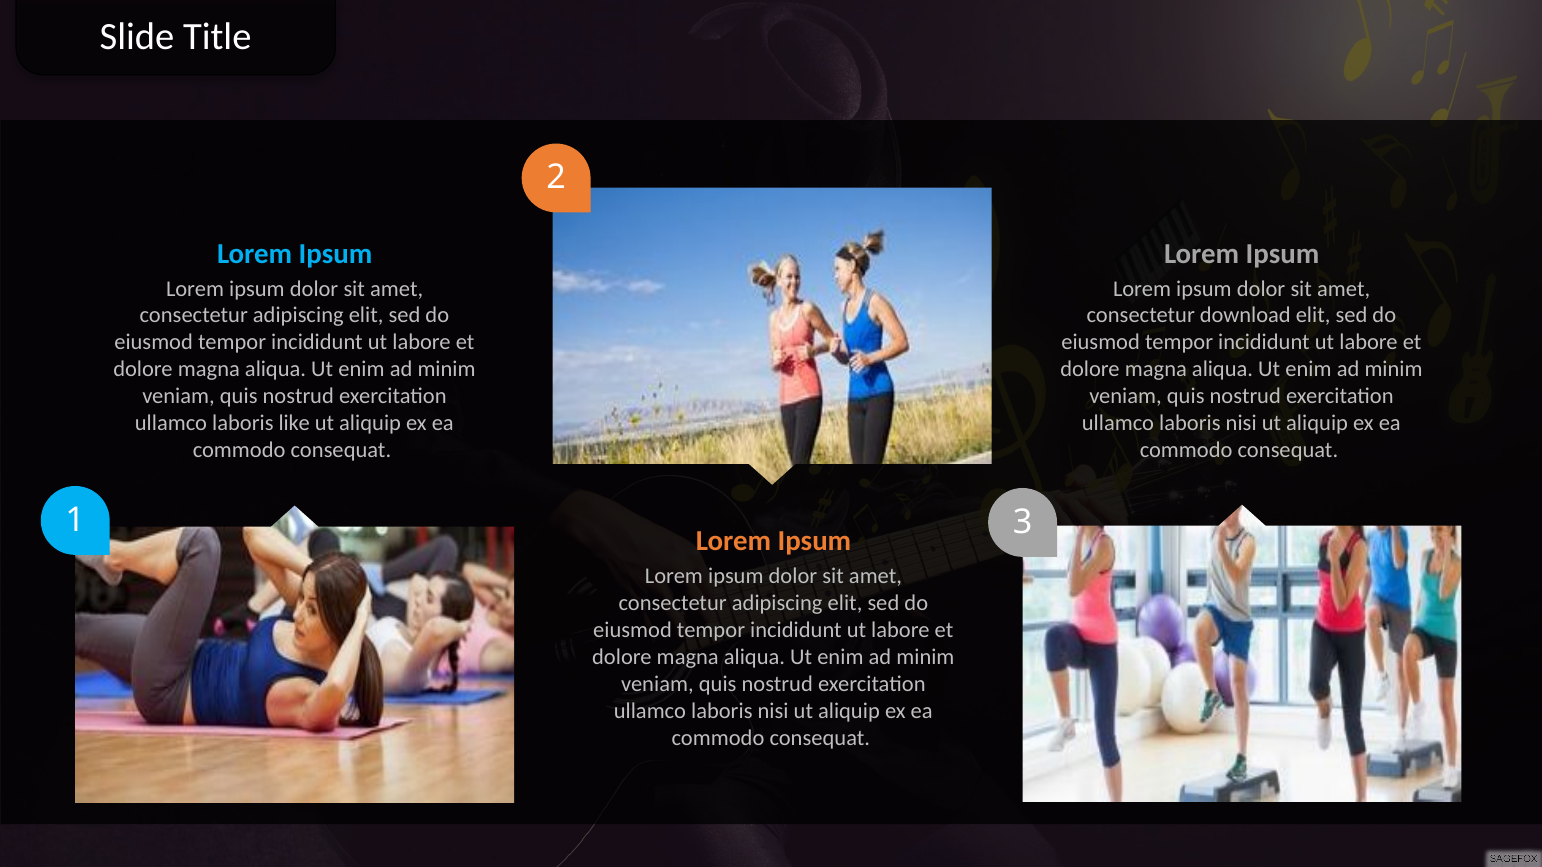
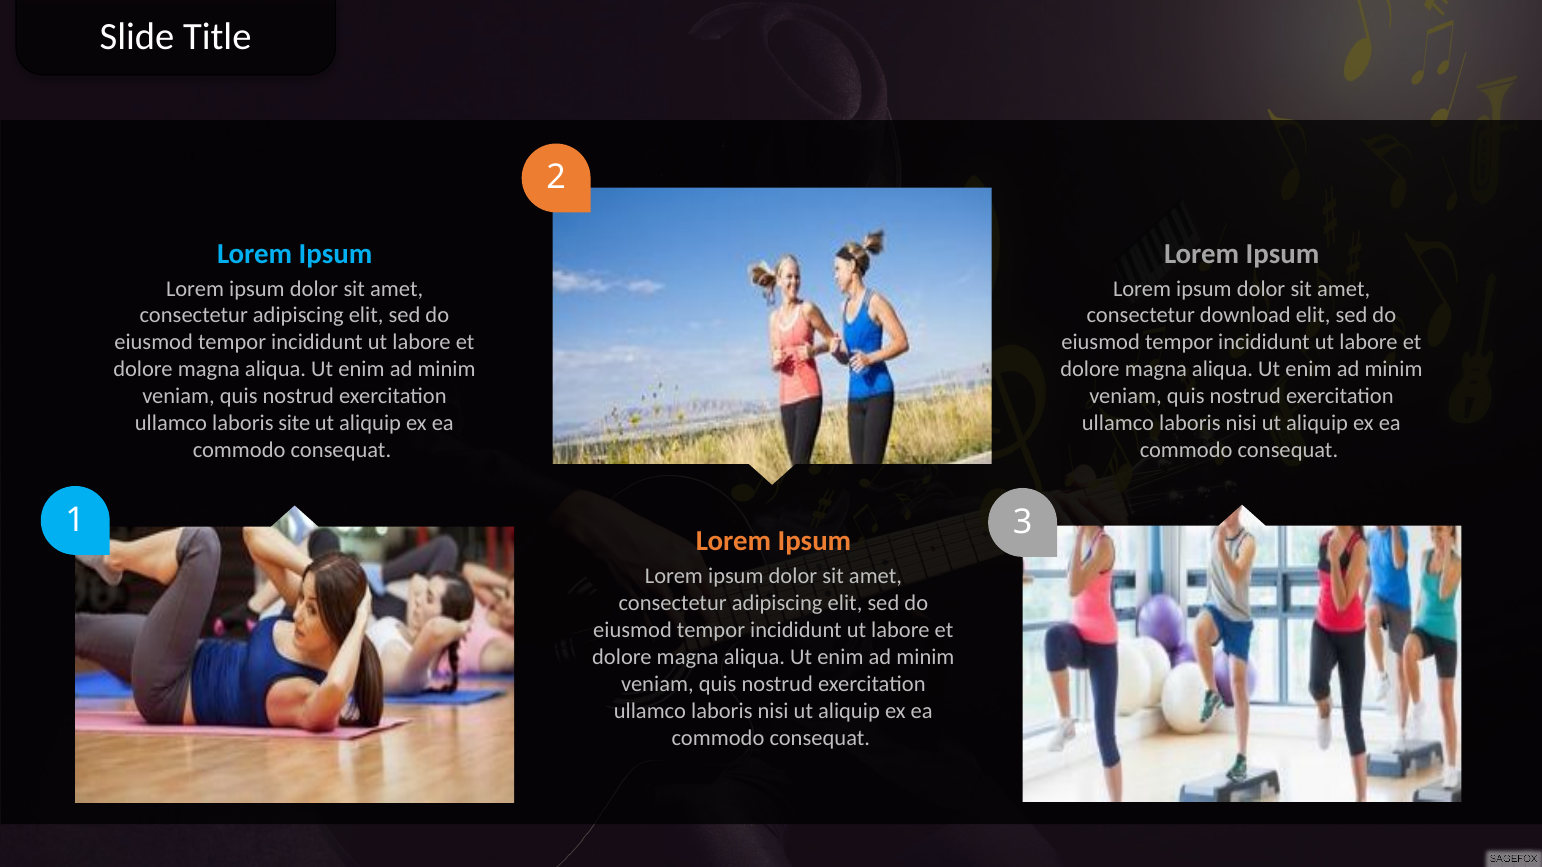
like: like -> site
